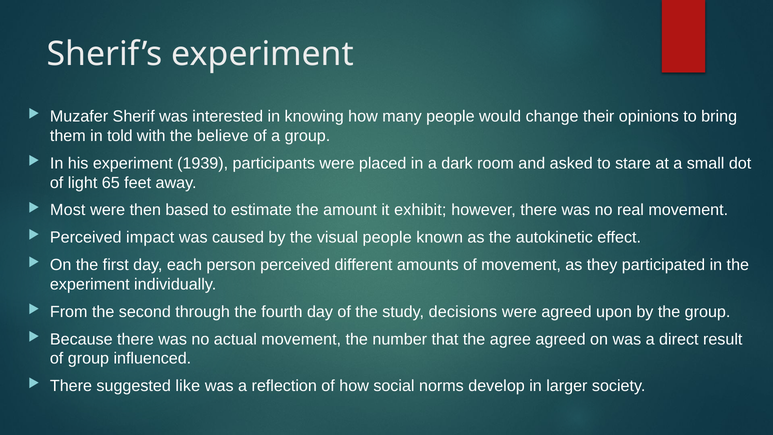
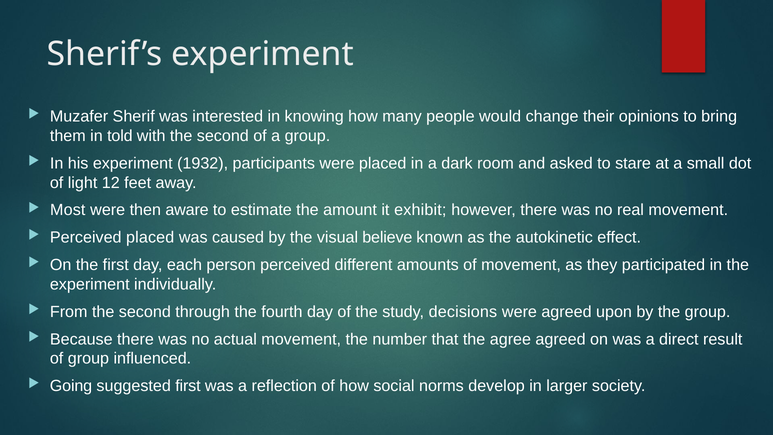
with the believe: believe -> second
1939: 1939 -> 1932
65: 65 -> 12
based: based -> aware
Perceived impact: impact -> placed
visual people: people -> believe
There at (71, 386): There -> Going
suggested like: like -> first
